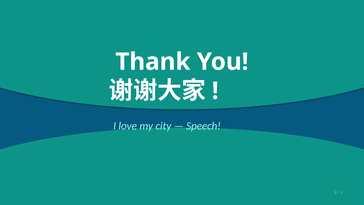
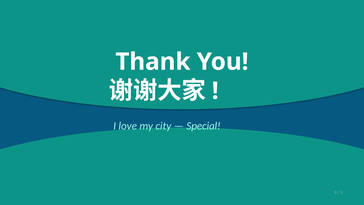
Speech: Speech -> Special
